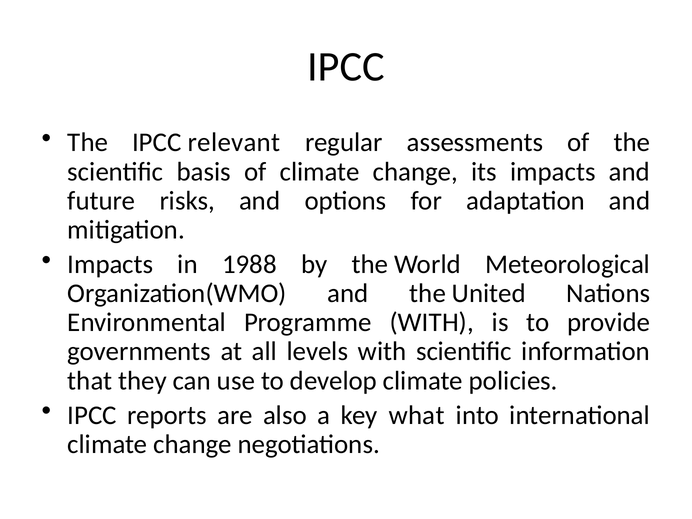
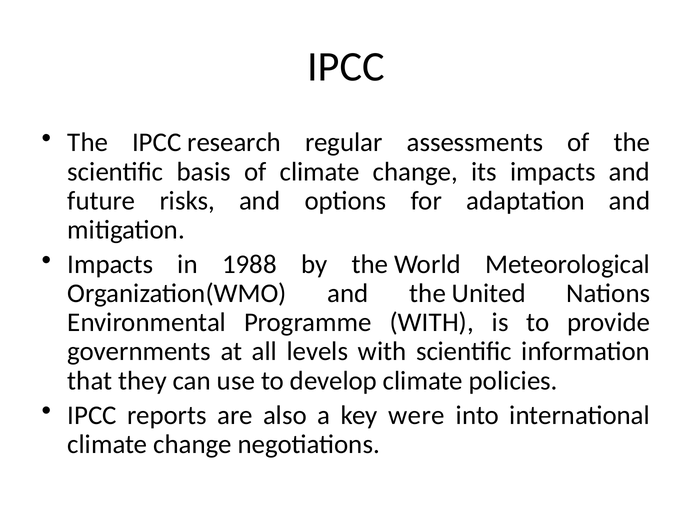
relevant: relevant -> research
what: what -> were
